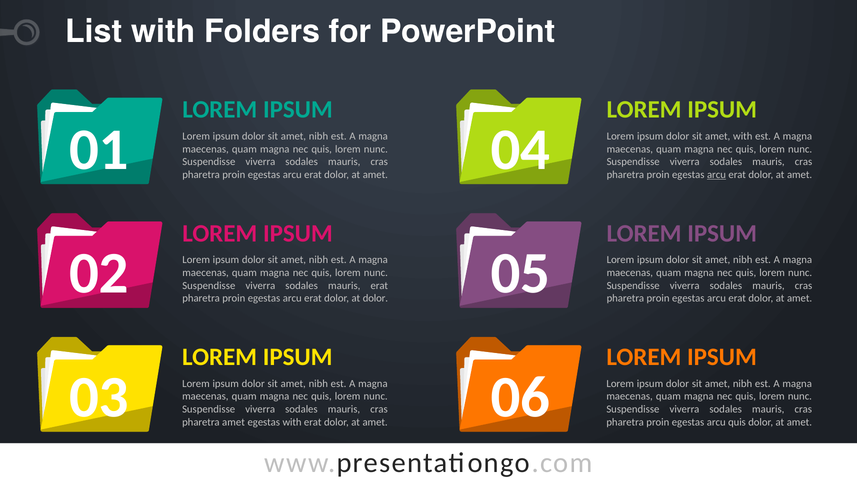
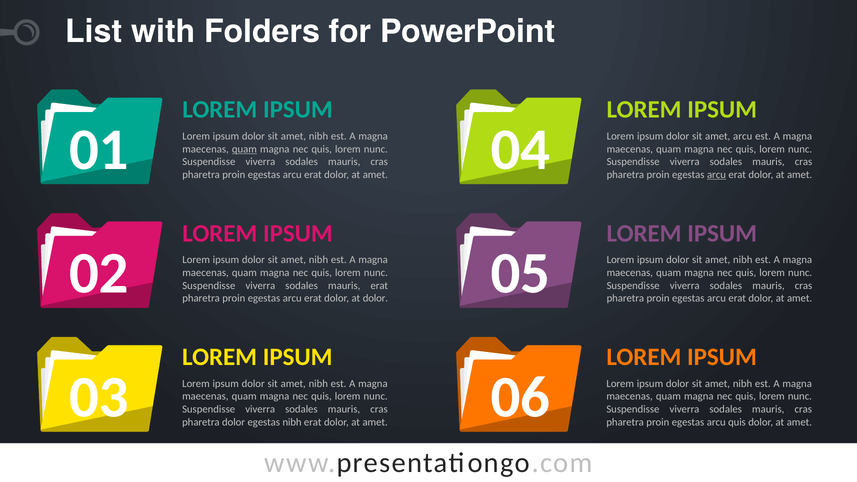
amet with: with -> arcu
quam at (244, 149) underline: none -> present
pharetra amet: amet -> dolor
egestas with: with -> nibh
